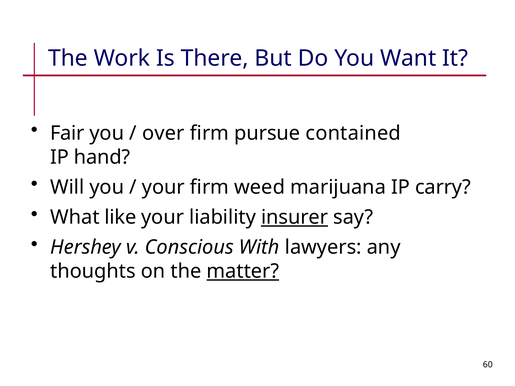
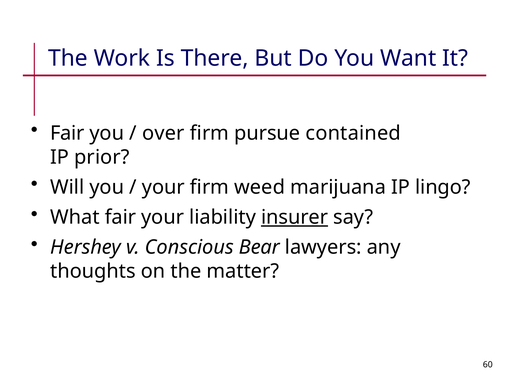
hand: hand -> prior
carry: carry -> lingo
What like: like -> fair
With: With -> Bear
matter underline: present -> none
